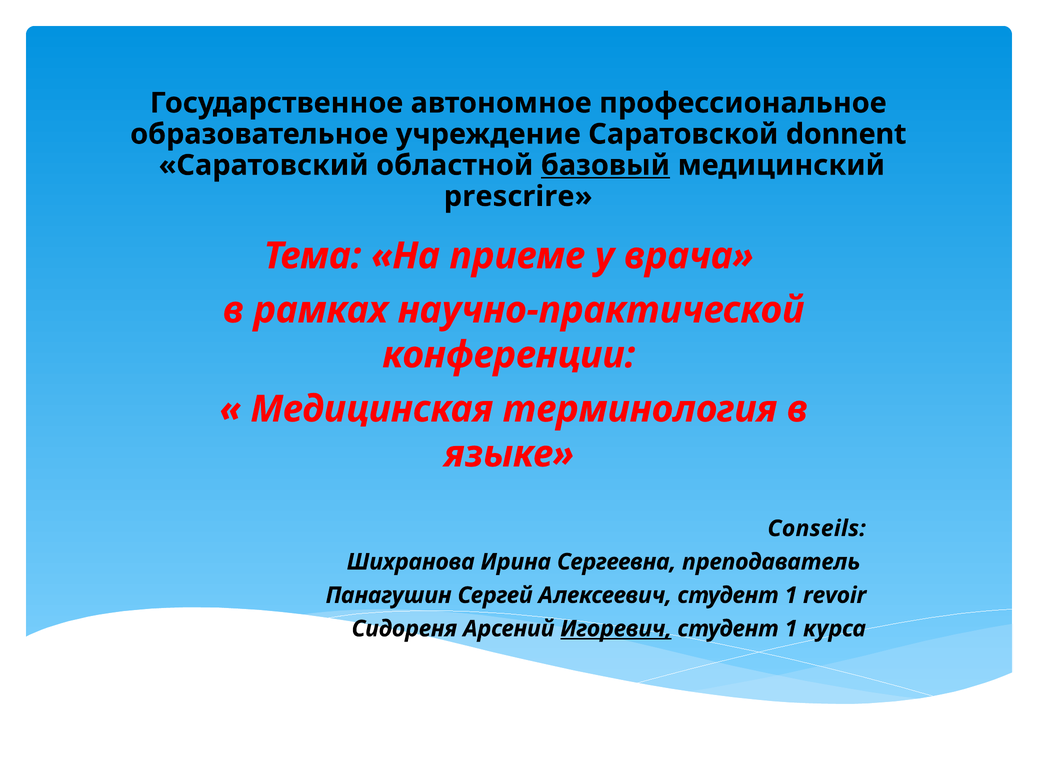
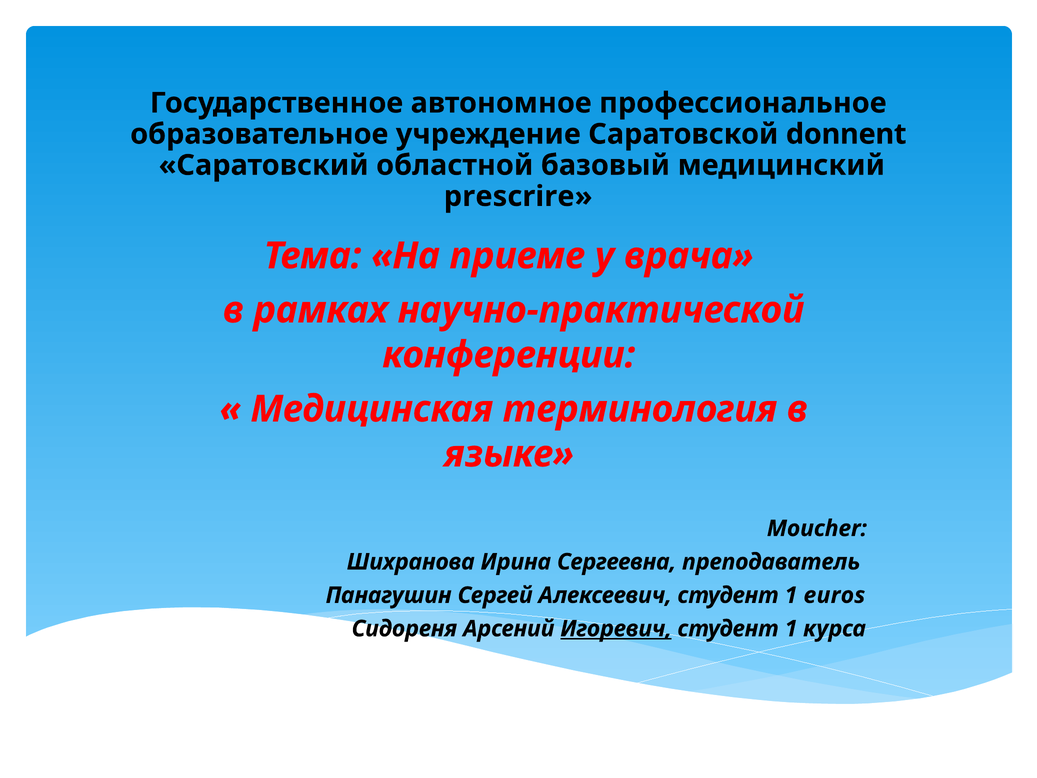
базовый underline: present -> none
Conseils: Conseils -> Moucher
revoir: revoir -> euros
